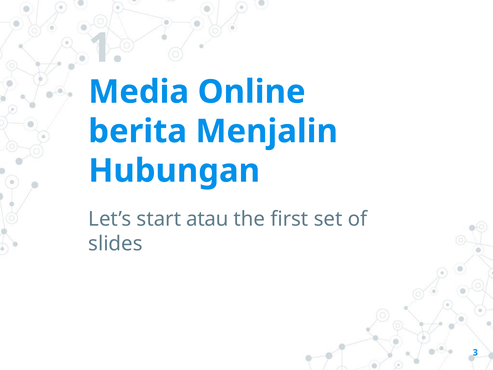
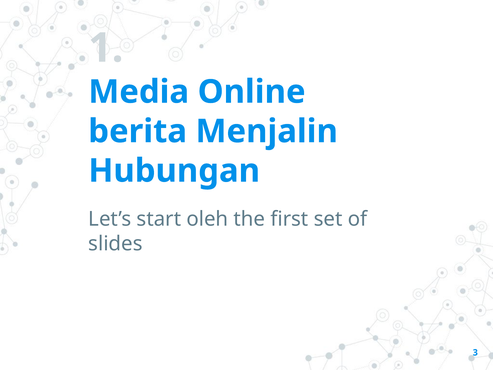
atau: atau -> oleh
